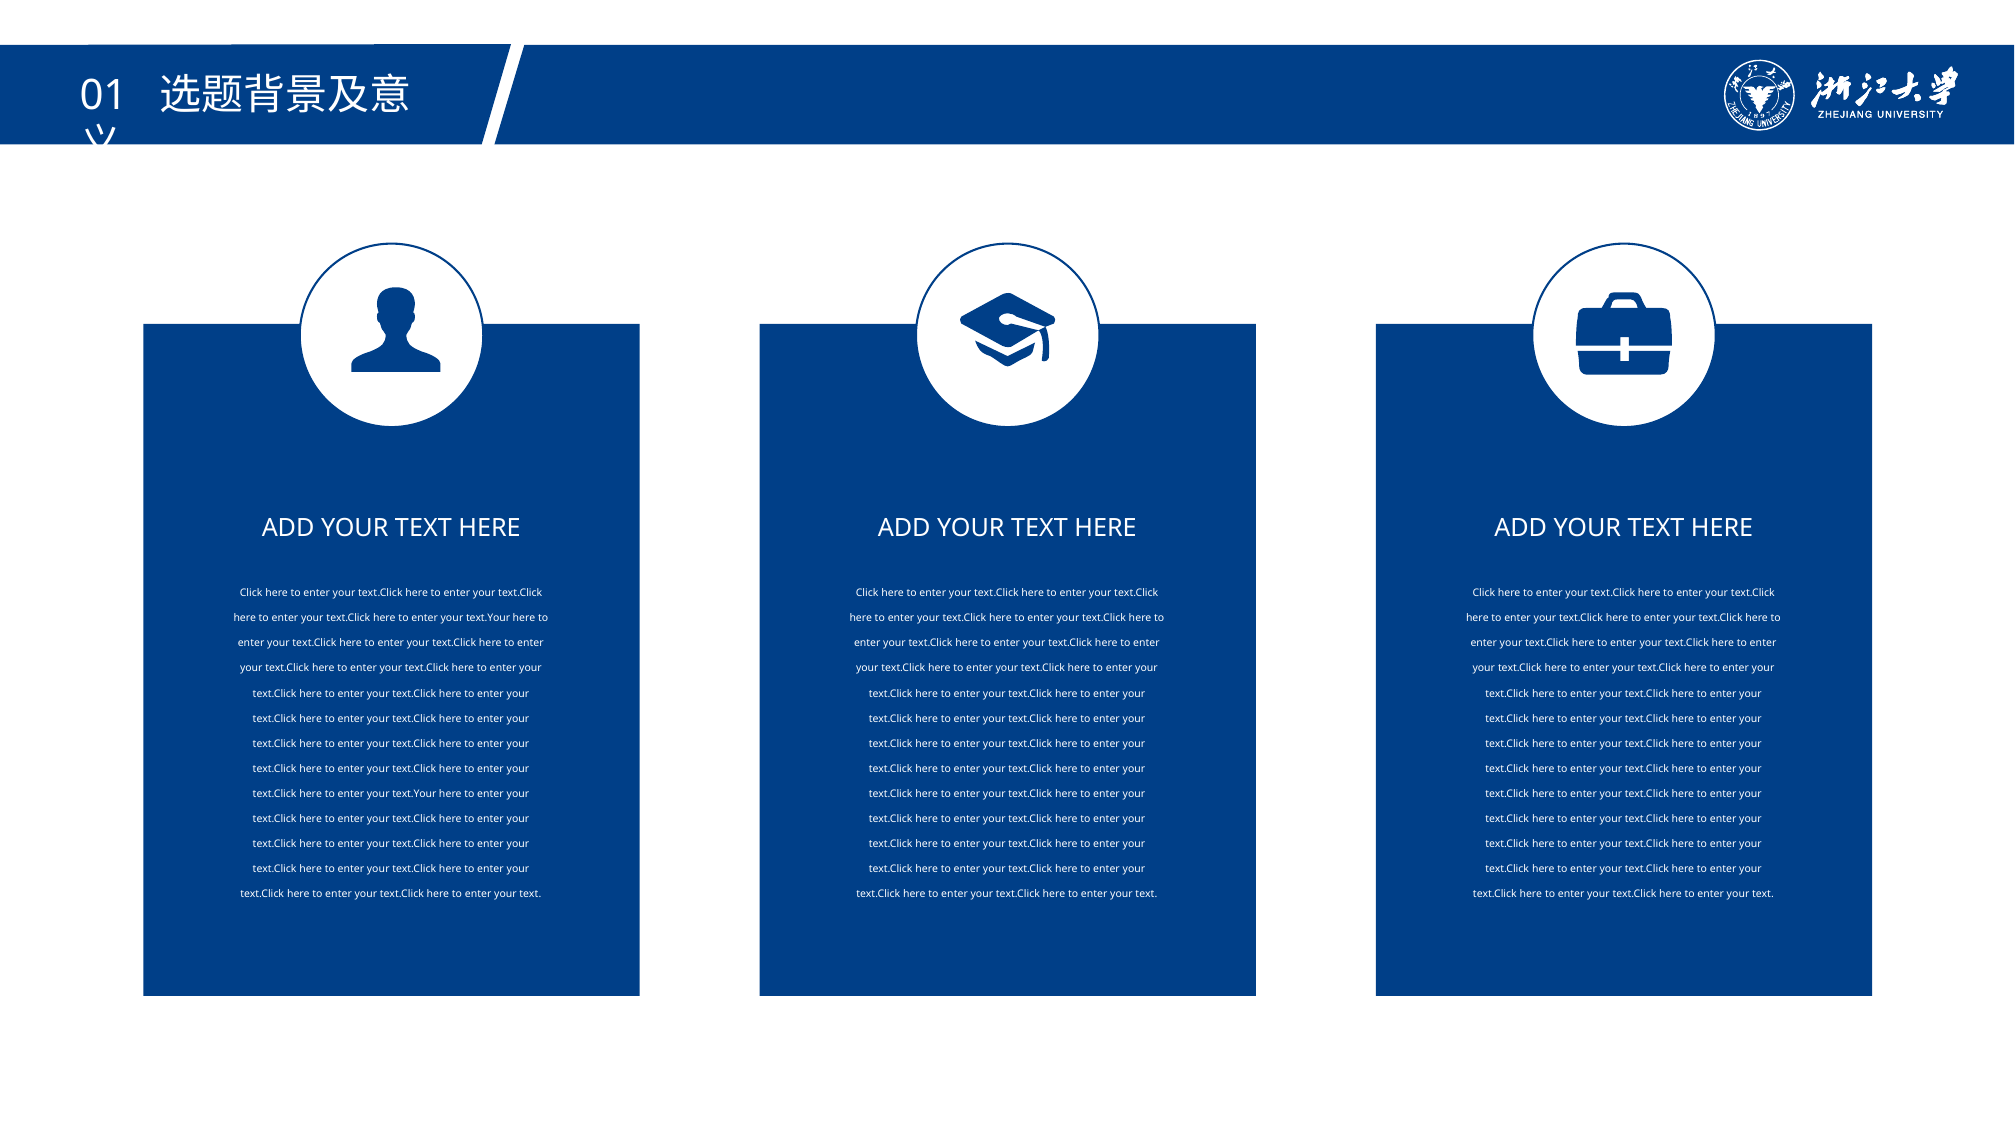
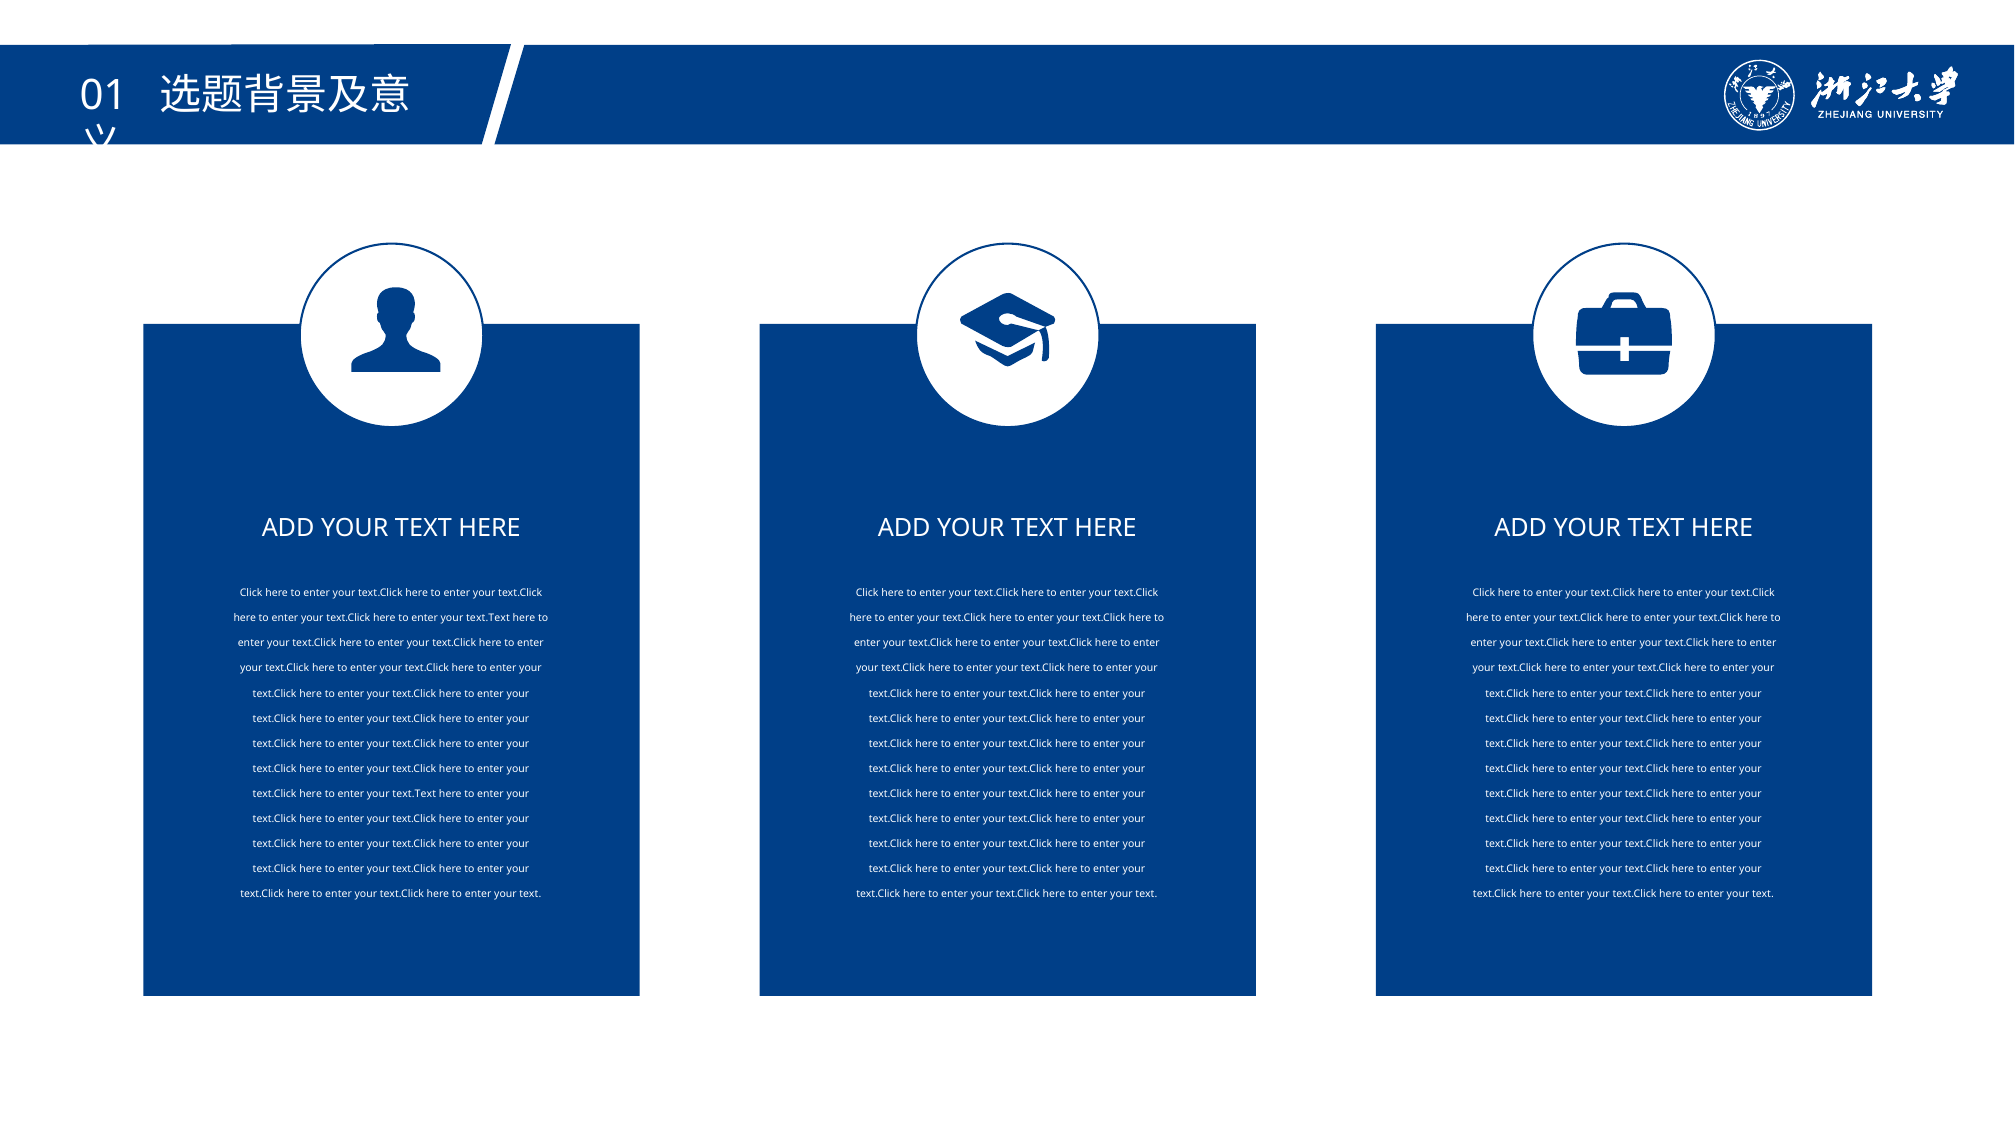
text.Your at (488, 619): text.Your -> text.Text
text.Your at (414, 794): text.Your -> text.Text
